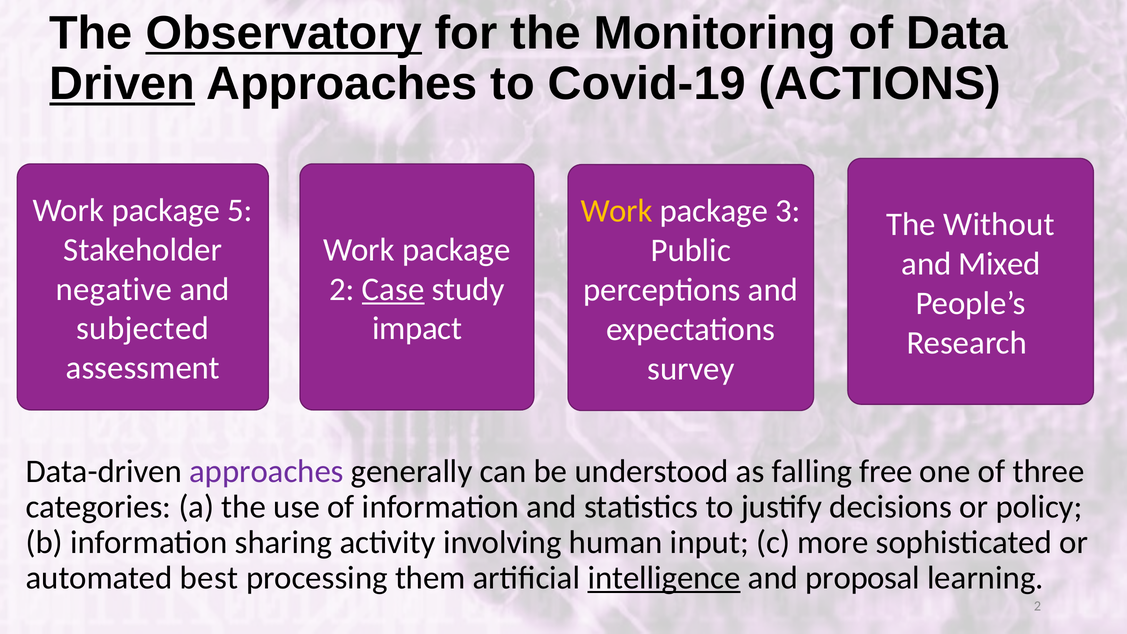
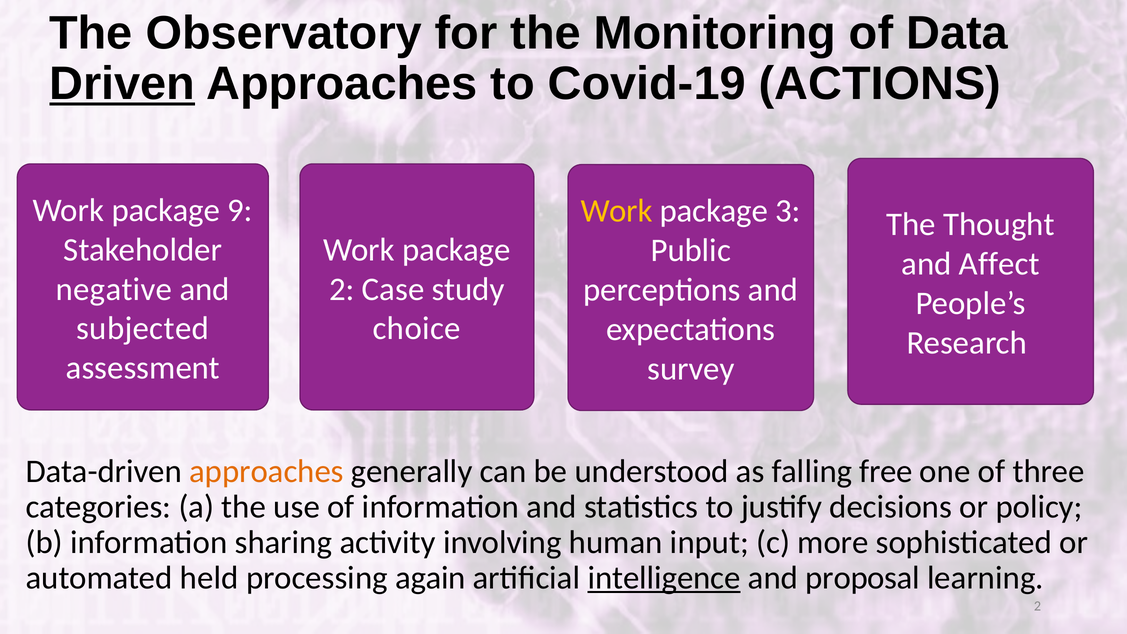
Observatory underline: present -> none
5: 5 -> 9
Without: Without -> Thought
Mixed: Mixed -> Affect
Case underline: present -> none
impact: impact -> choice
approaches at (266, 471) colour: purple -> orange
best: best -> held
them: them -> again
